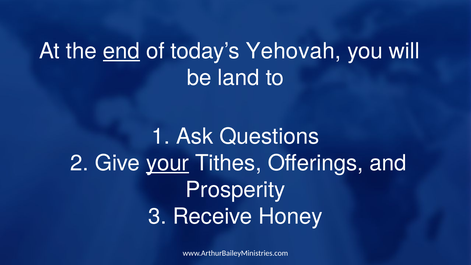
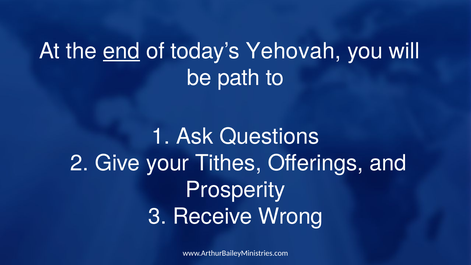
land: land -> path
your underline: present -> none
Honey: Honey -> Wrong
